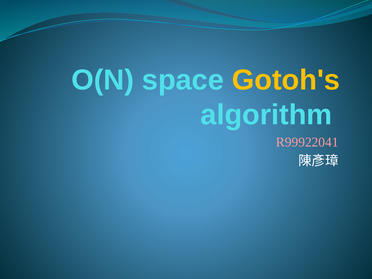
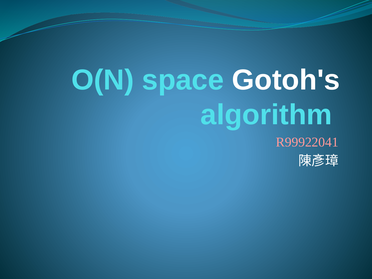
Gotoh's colour: yellow -> white
